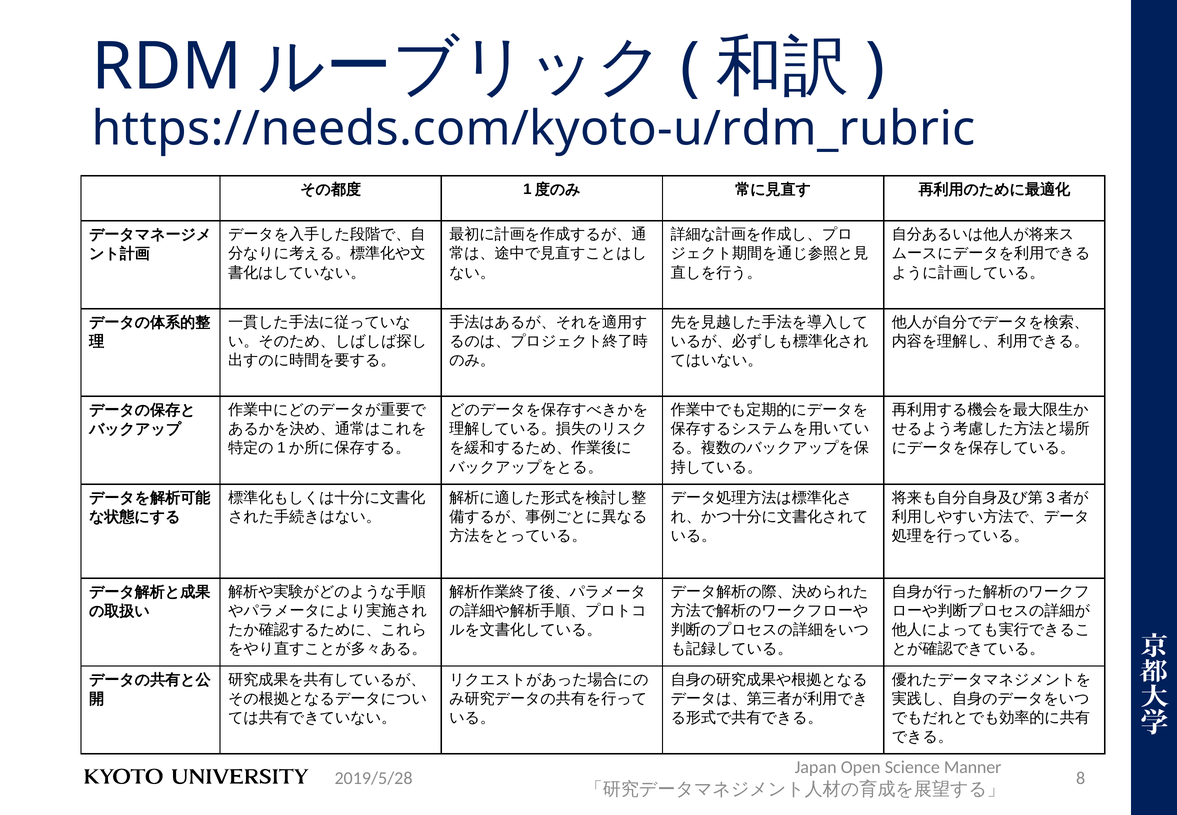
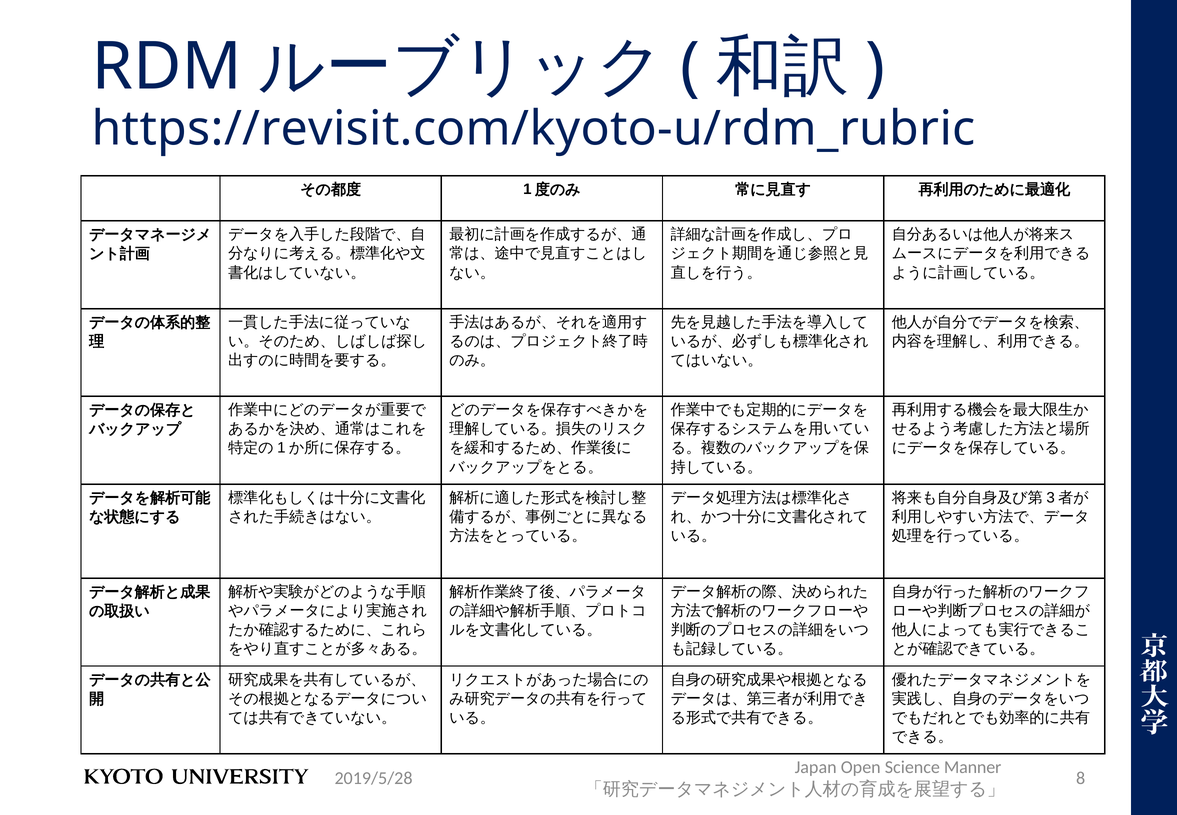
https://needs.com/kyoto-u/rdm_rubric: https://needs.com/kyoto-u/rdm_rubric -> https://revisit.com/kyoto-u/rdm_rubric
